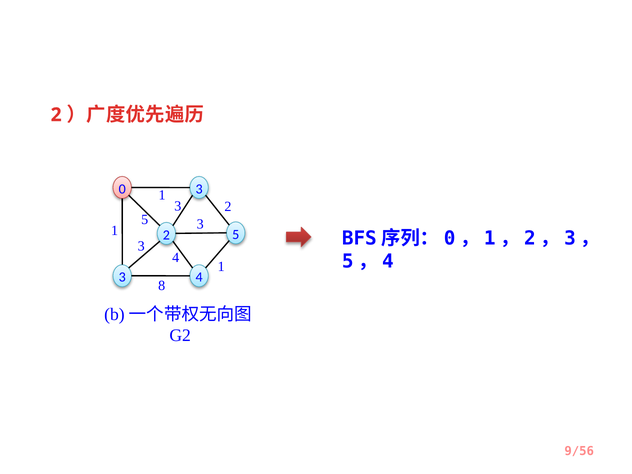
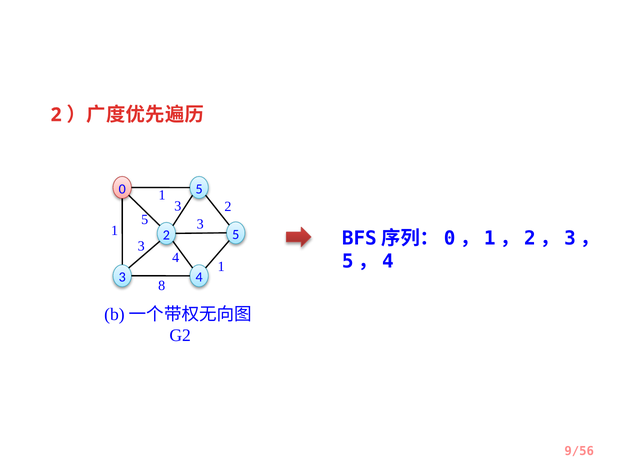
0 3: 3 -> 5
